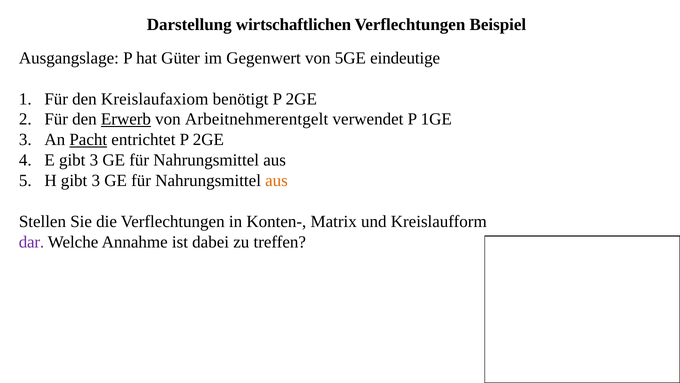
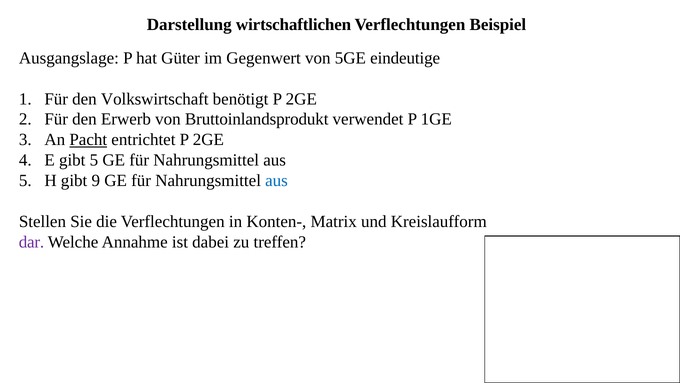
Kreislaufaxiom: Kreislaufaxiom -> Volkswirtschaft
Erwerb underline: present -> none
Arbeitnehmerentgelt: Arbeitnehmerentgelt -> Bruttoinlandsprodukt
E gibt 3: 3 -> 5
H gibt 3: 3 -> 9
aus at (277, 180) colour: orange -> blue
